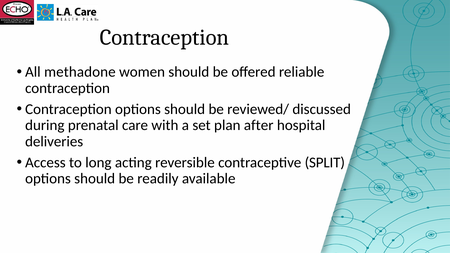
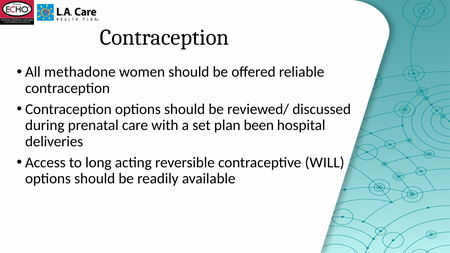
after: after -> been
SPLIT: SPLIT -> WILL
